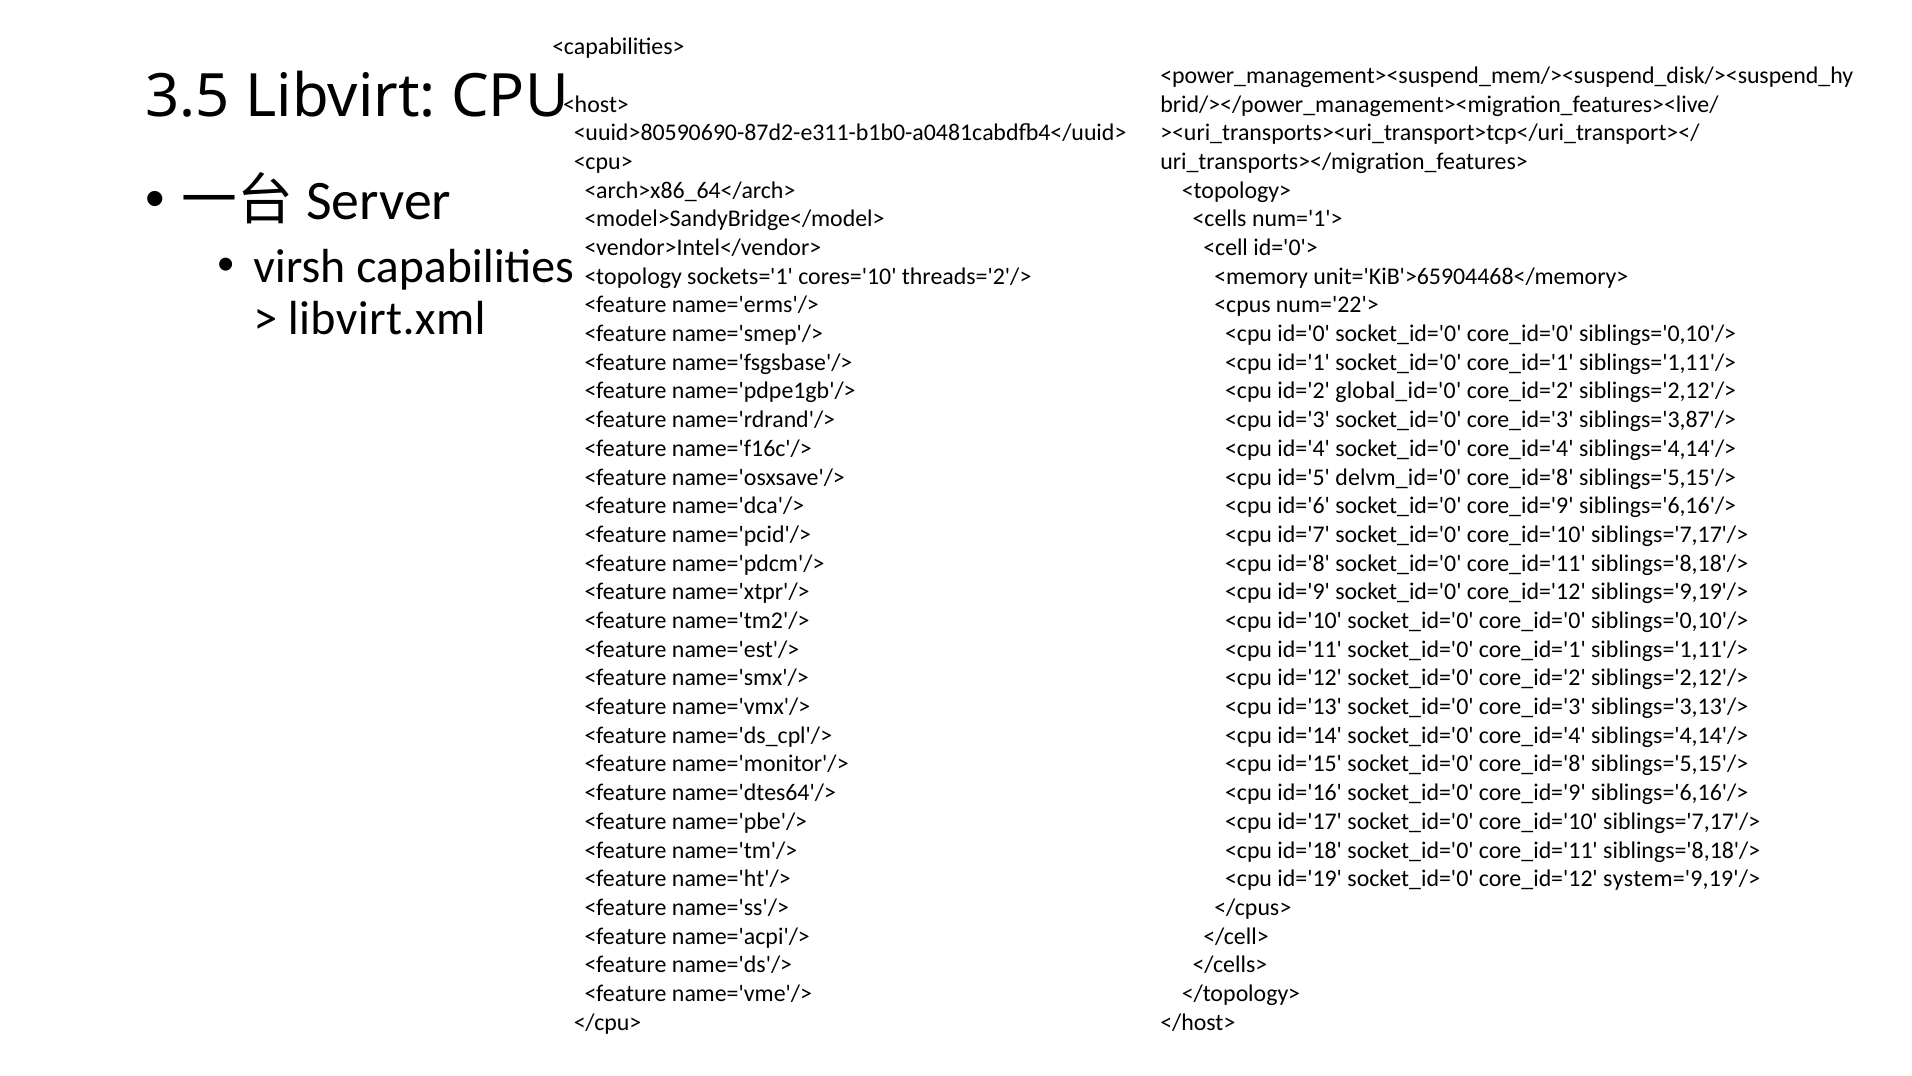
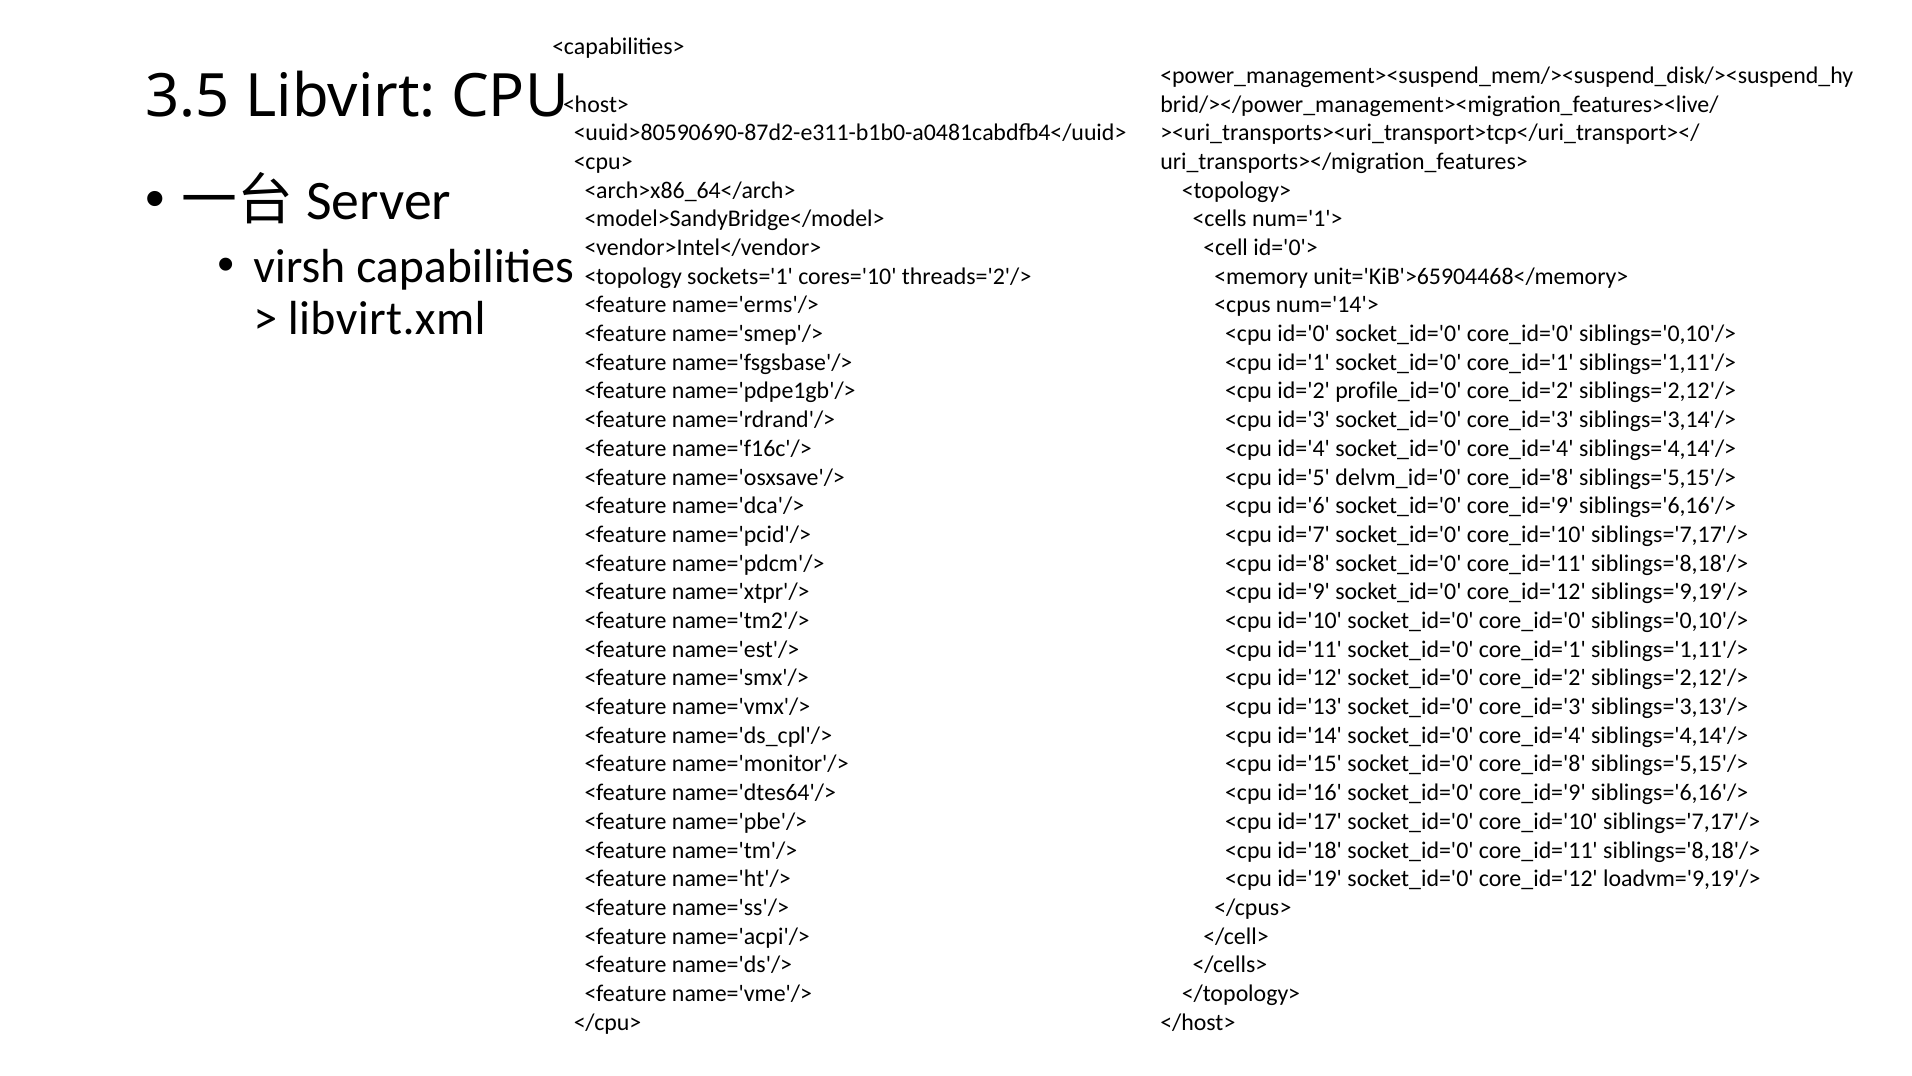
num='22'>: num='22'> -> num='14'>
global_id='0: global_id='0 -> profile_id='0
siblings='3,87'/>: siblings='3,87'/> -> siblings='3,14'/>
system='9,19'/>: system='9,19'/> -> loadvm='9,19'/>
